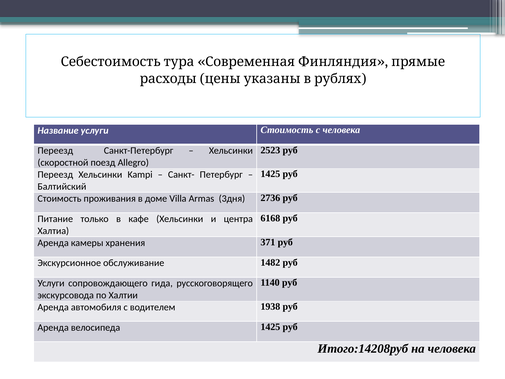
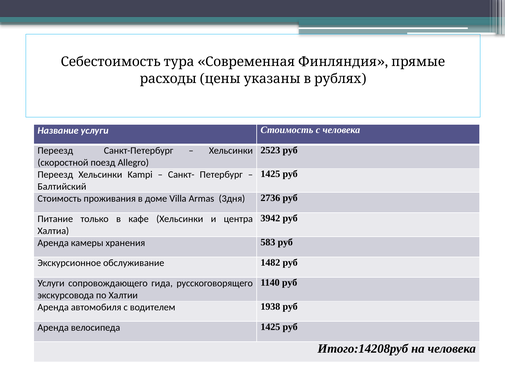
6168: 6168 -> 3942
371: 371 -> 583
